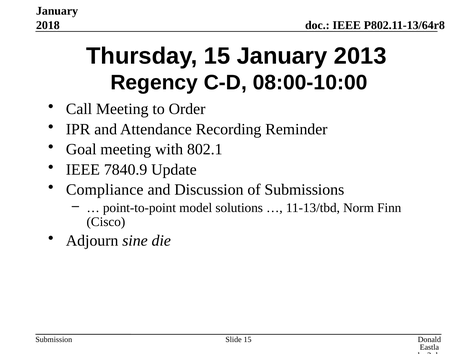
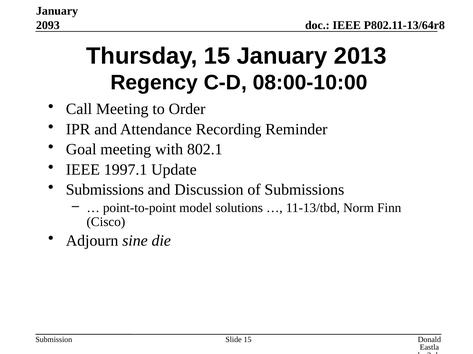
2018: 2018 -> 2093
7840.9: 7840.9 -> 1997.1
Compliance at (105, 190): Compliance -> Submissions
